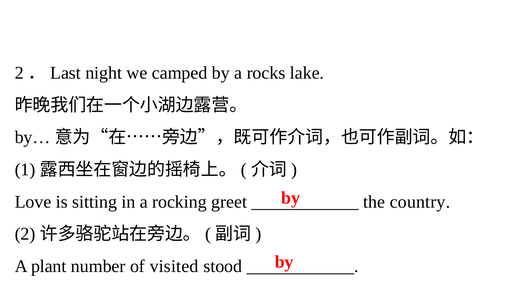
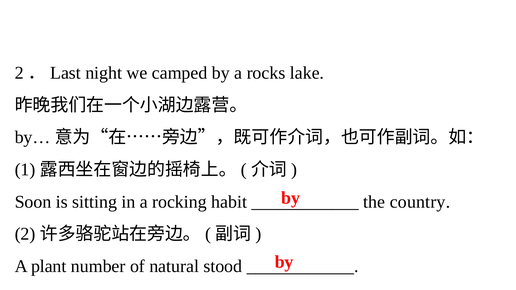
Love: Love -> Soon
greet: greet -> habit
visited: visited -> natural
